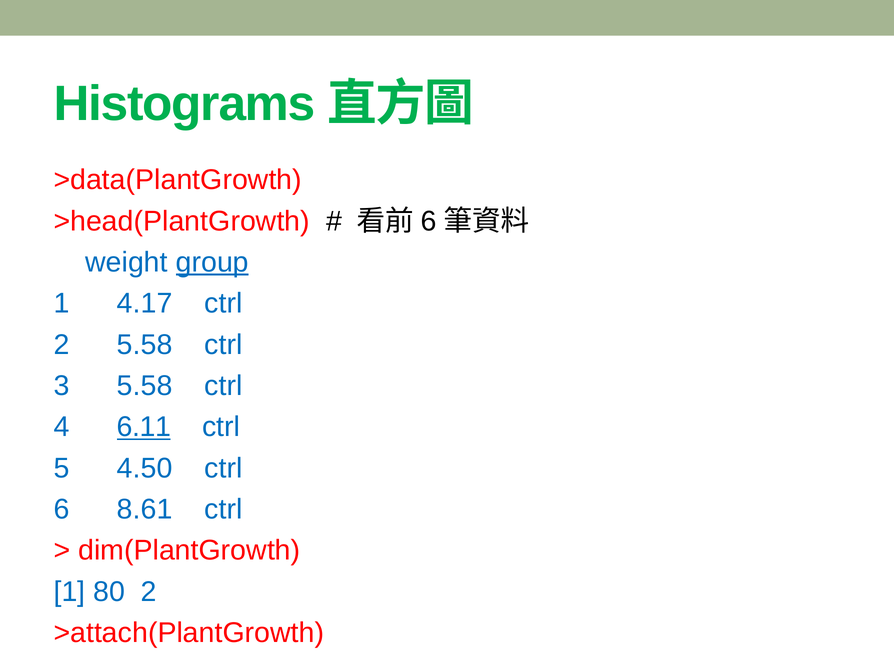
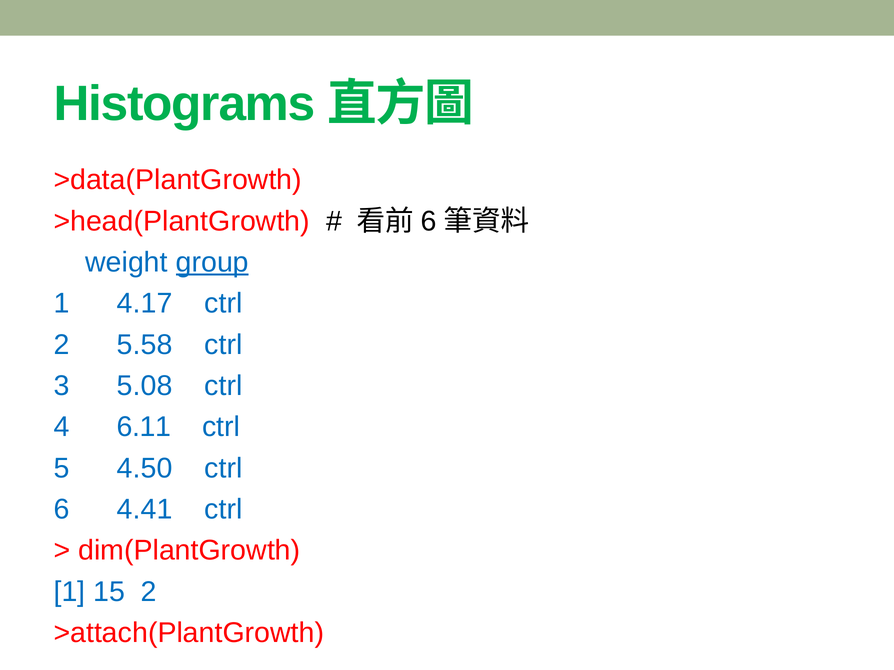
3 5.58: 5.58 -> 5.08
6.11 underline: present -> none
8.61: 8.61 -> 4.41
80: 80 -> 15
